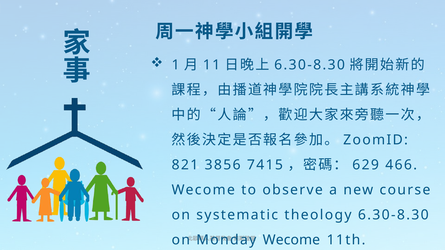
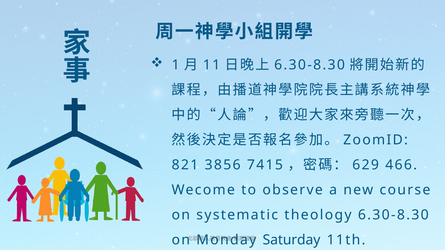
Wecome at (291, 240): Wecome -> Saturday
